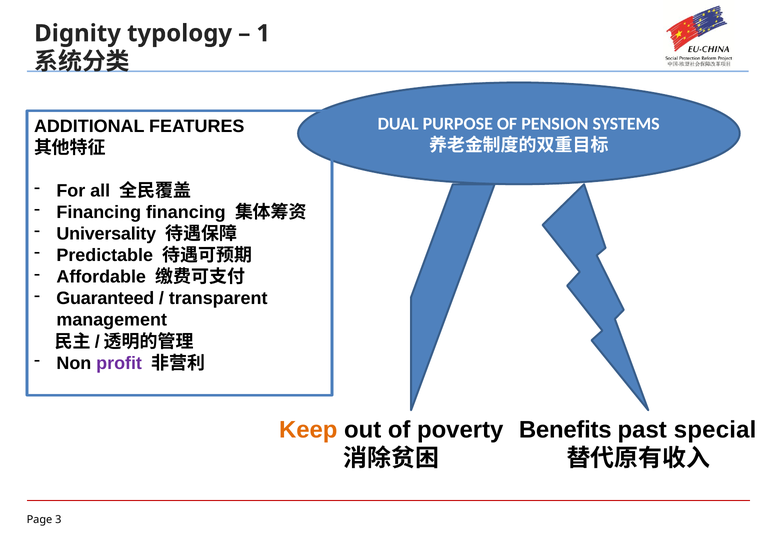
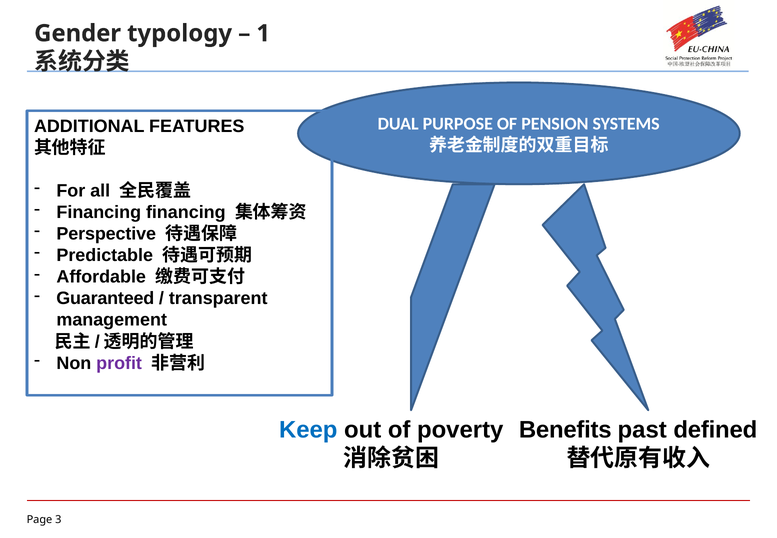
Dignity: Dignity -> Gender
Universality: Universality -> Perspective
Keep colour: orange -> blue
special: special -> defined
